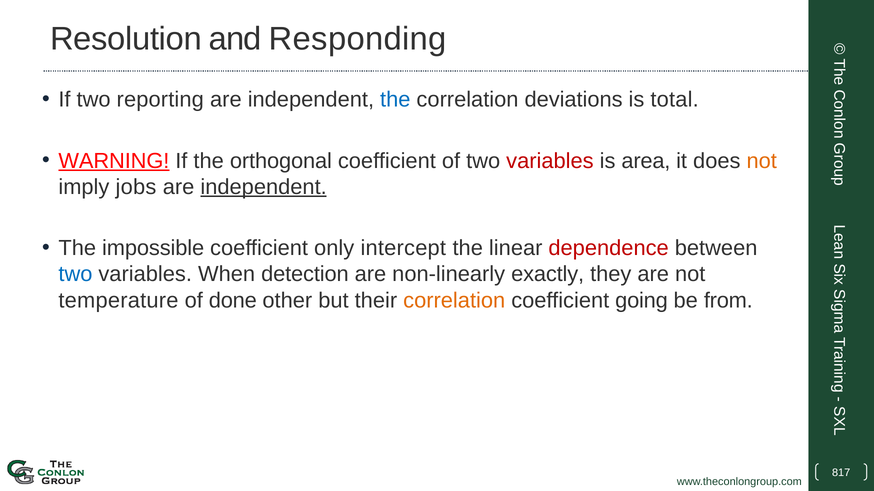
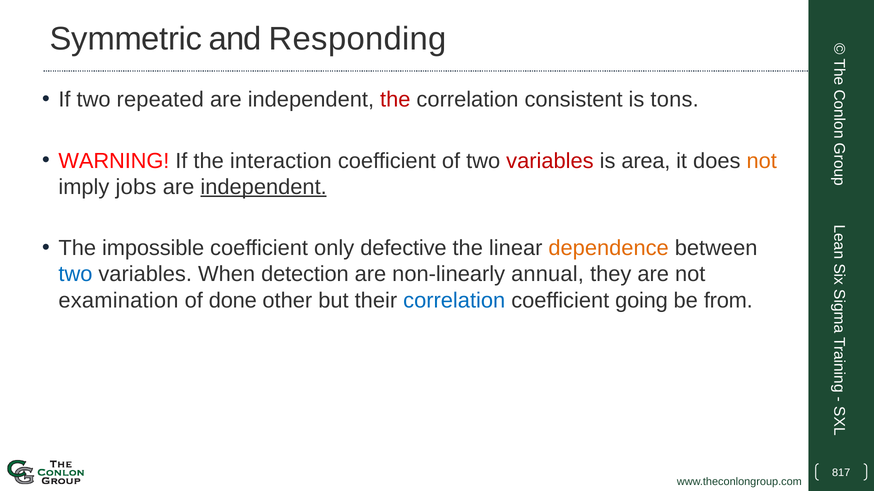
Resolution: Resolution -> Symmetric
reporting: reporting -> repeated
the at (395, 100) colour: blue -> red
deviations: deviations -> consistent
total: total -> tons
WARNING underline: present -> none
orthogonal: orthogonal -> interaction
intercept: intercept -> defective
dependence colour: red -> orange
exactly: exactly -> annual
temperature: temperature -> examination
correlation at (454, 301) colour: orange -> blue
